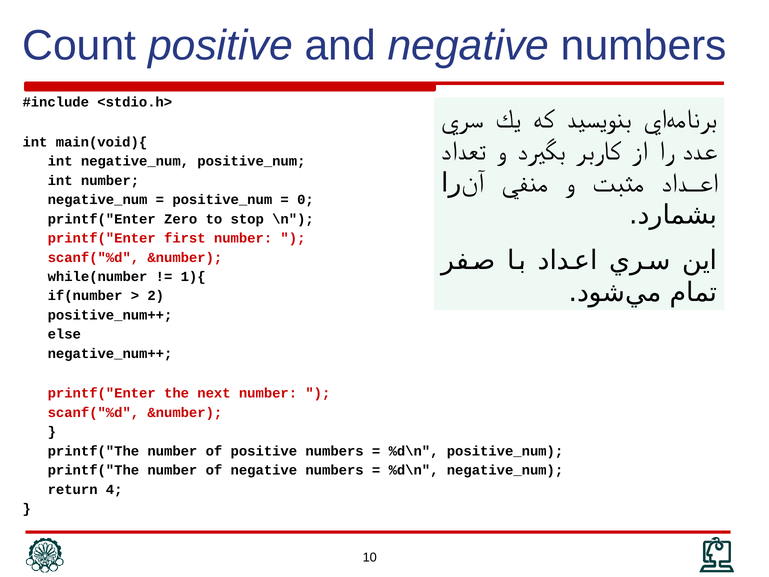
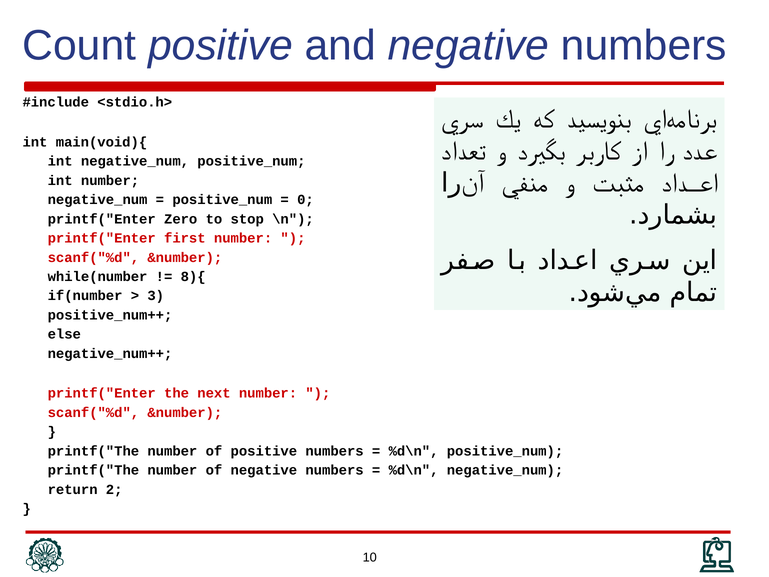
1){: 1){ -> 8){
2: 2 -> 3
4: 4 -> 2
